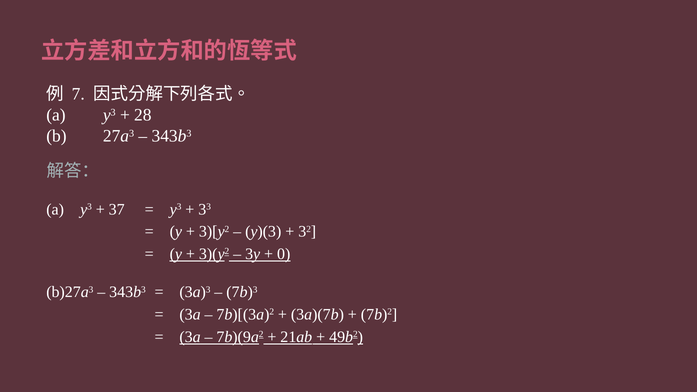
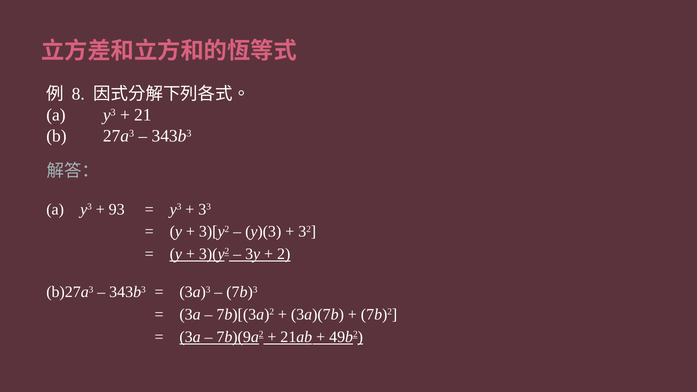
7: 7 -> 8
28: 28 -> 21
37: 37 -> 93
0: 0 -> 2
